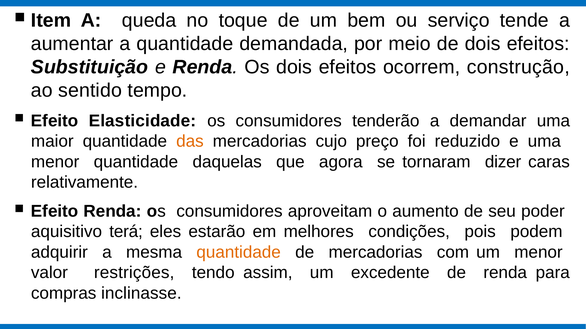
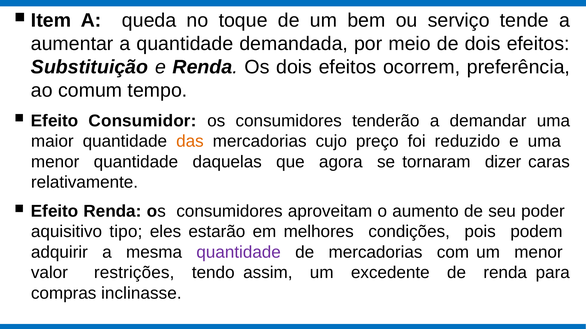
construção: construção -> preferência
sentido: sentido -> comum
Elasticidade: Elasticidade -> Consumidor
terá: terá -> tipo
quantidade at (239, 253) colour: orange -> purple
